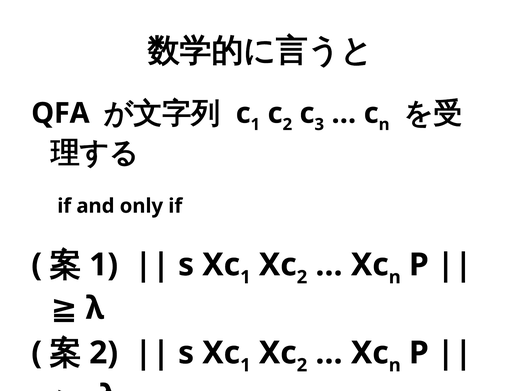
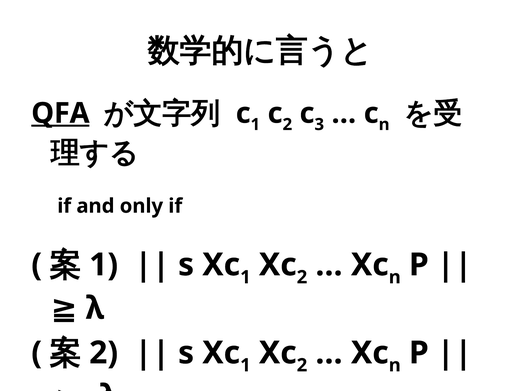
QFA underline: none -> present
